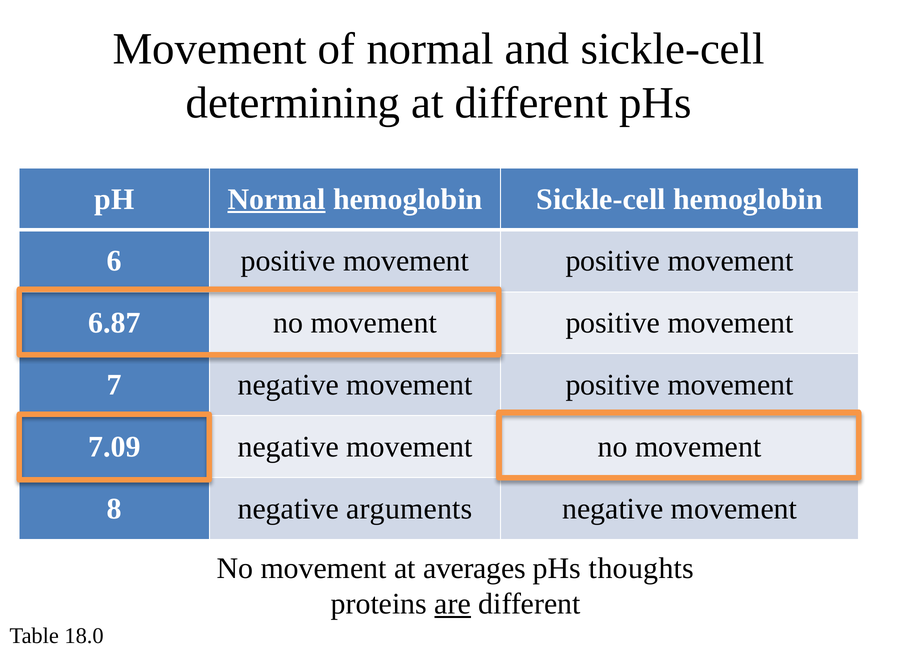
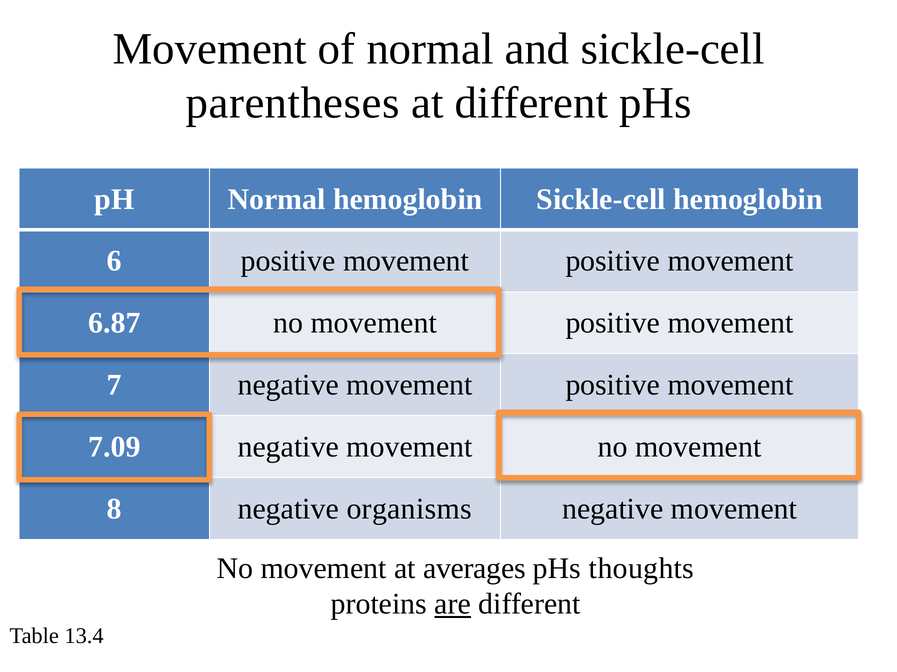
determining: determining -> parentheses
Normal at (277, 199) underline: present -> none
arguments: arguments -> organisms
18.0: 18.0 -> 13.4
